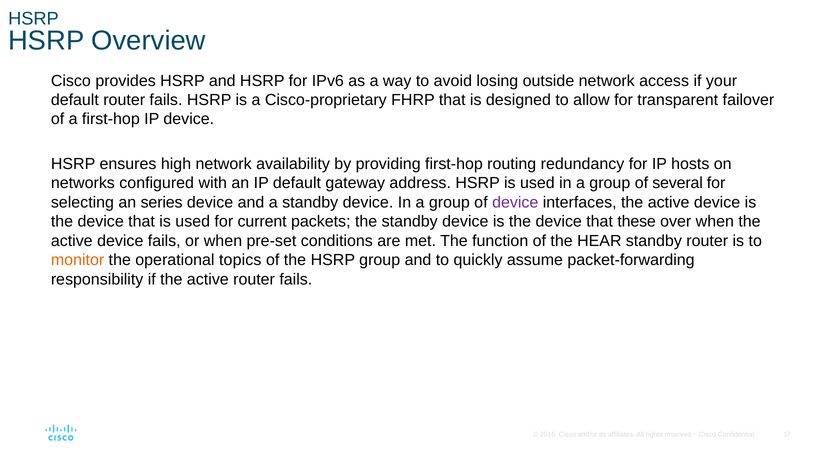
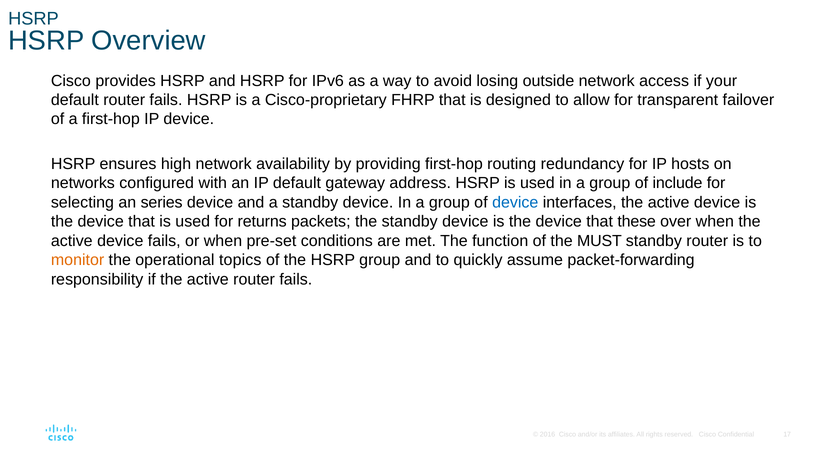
several: several -> include
device at (515, 202) colour: purple -> blue
current: current -> returns
HEAR: HEAR -> MUST
